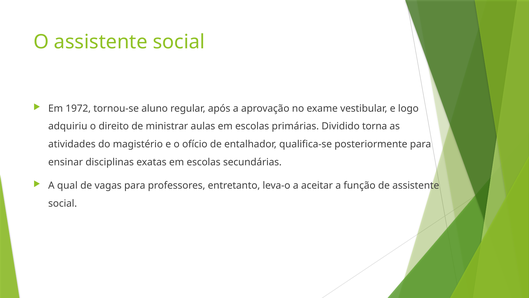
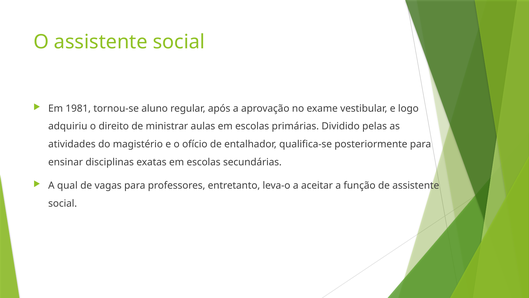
1972: 1972 -> 1981
torna: torna -> pelas
